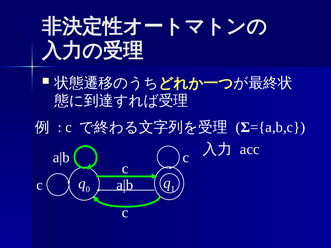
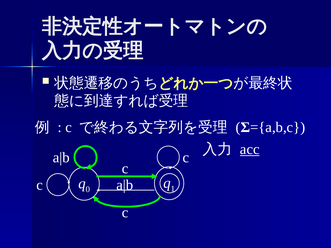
acc underline: none -> present
